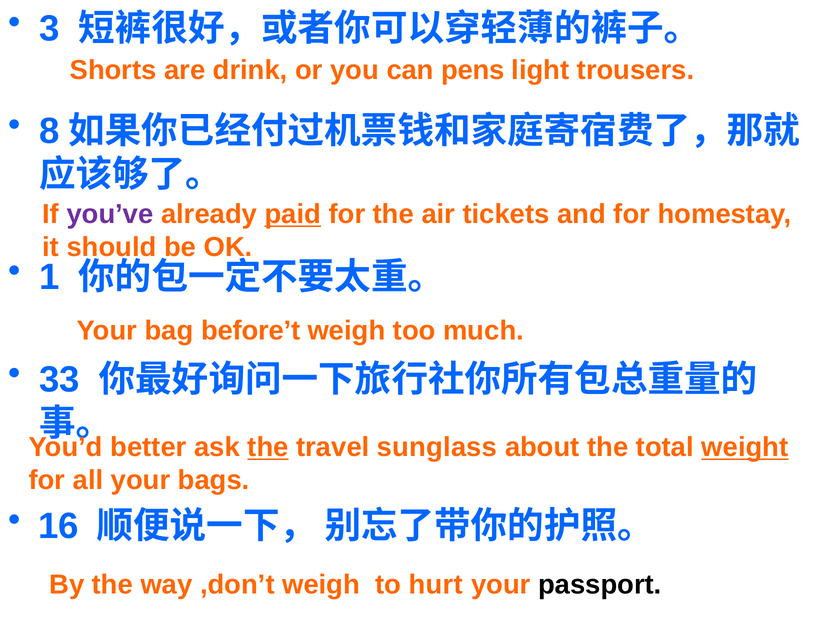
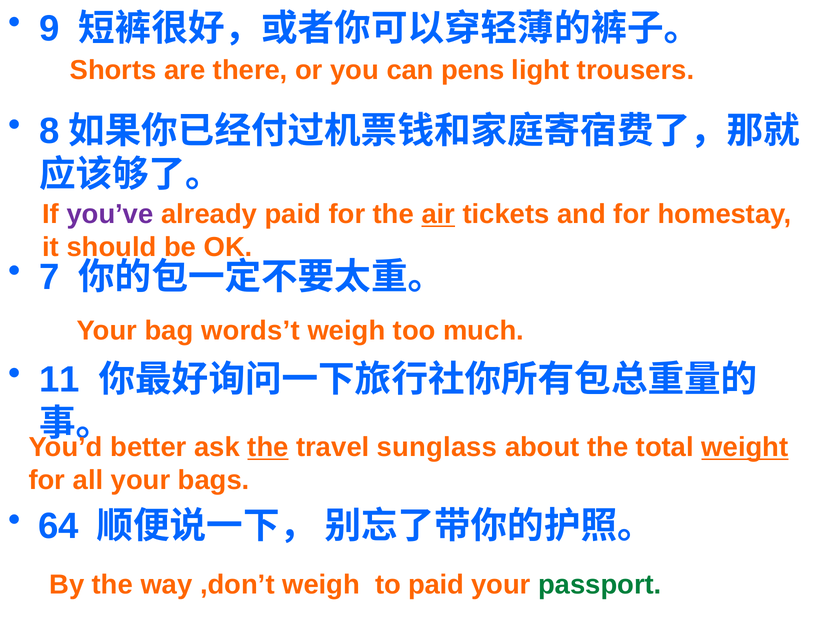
3: 3 -> 9
drink: drink -> there
paid at (293, 214) underline: present -> none
air underline: none -> present
1: 1 -> 7
before’t: before’t -> words’t
33: 33 -> 11
16: 16 -> 64
to hurt: hurt -> paid
passport colour: black -> green
